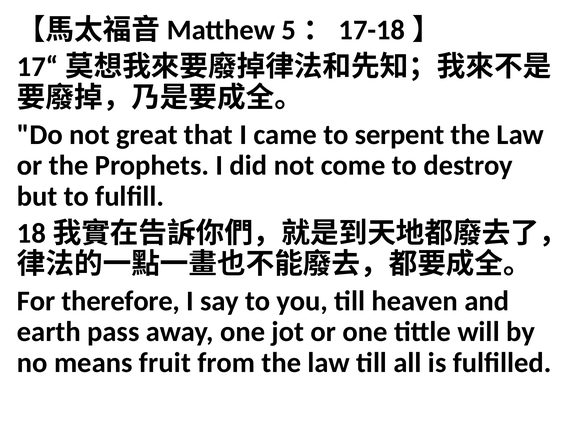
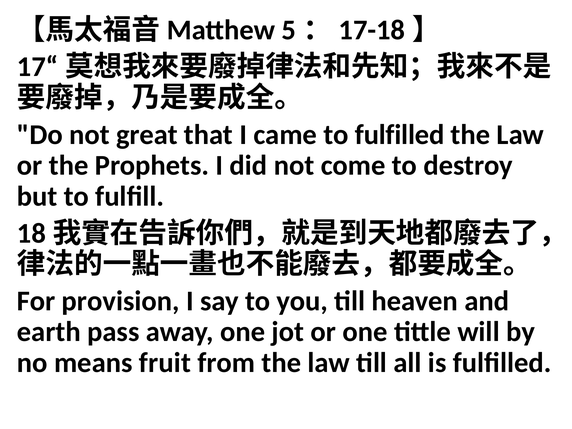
to serpent: serpent -> fulfilled
therefore: therefore -> provision
